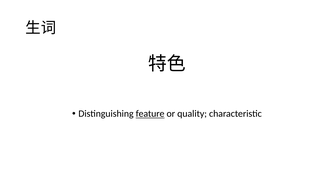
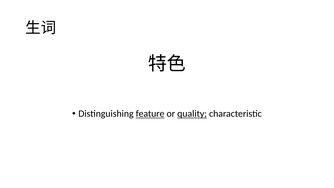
quality underline: none -> present
